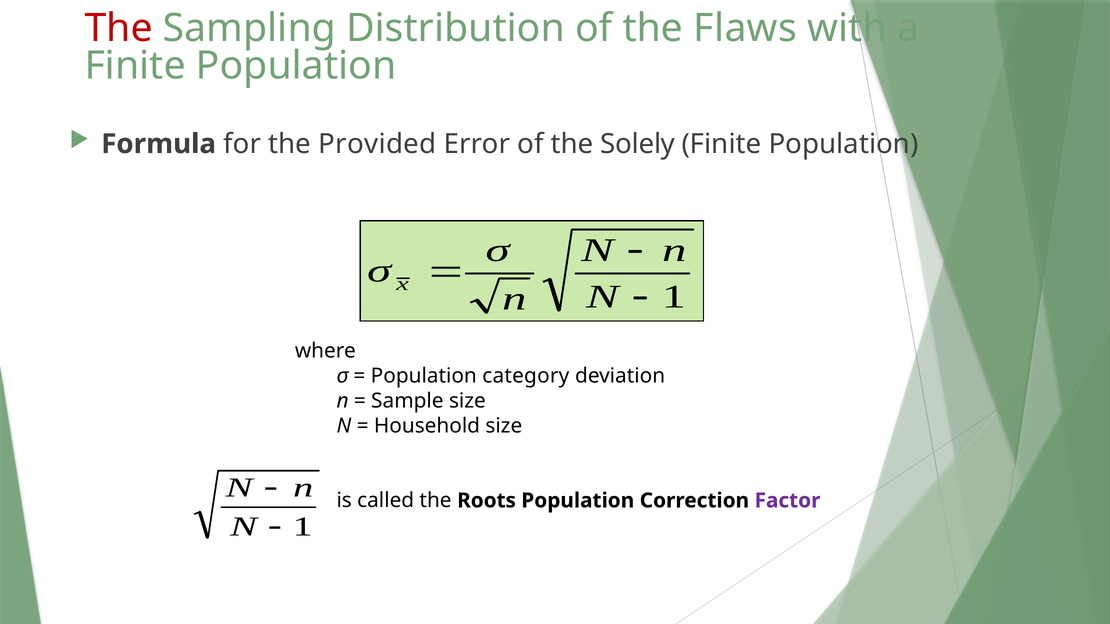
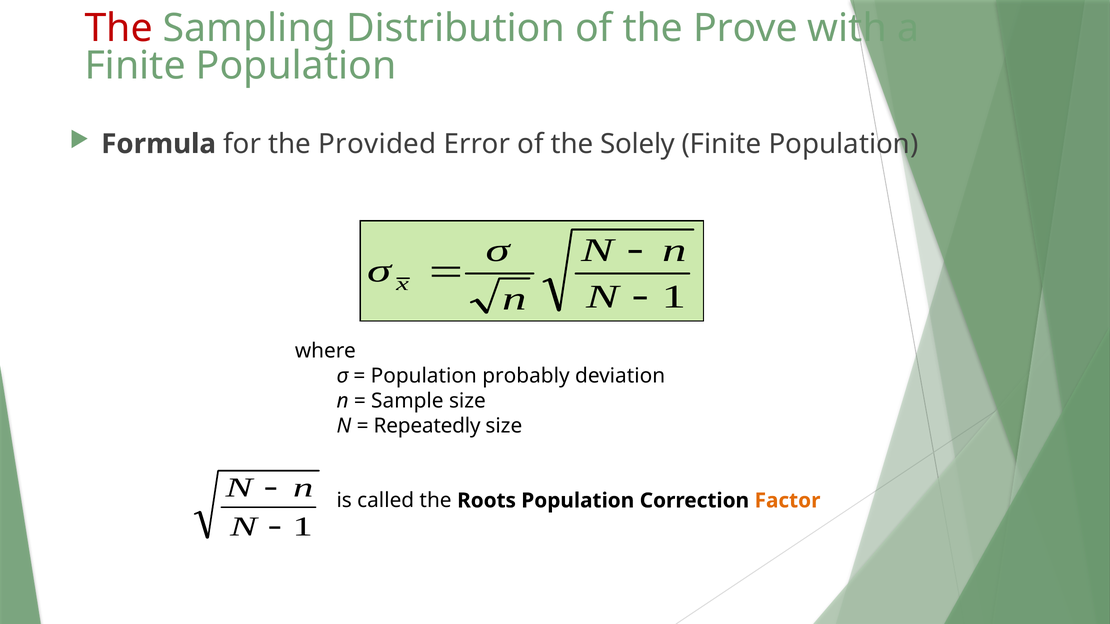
Flaws: Flaws -> Prove
category: category -> probably
Household: Household -> Repeatedly
Factor colour: purple -> orange
